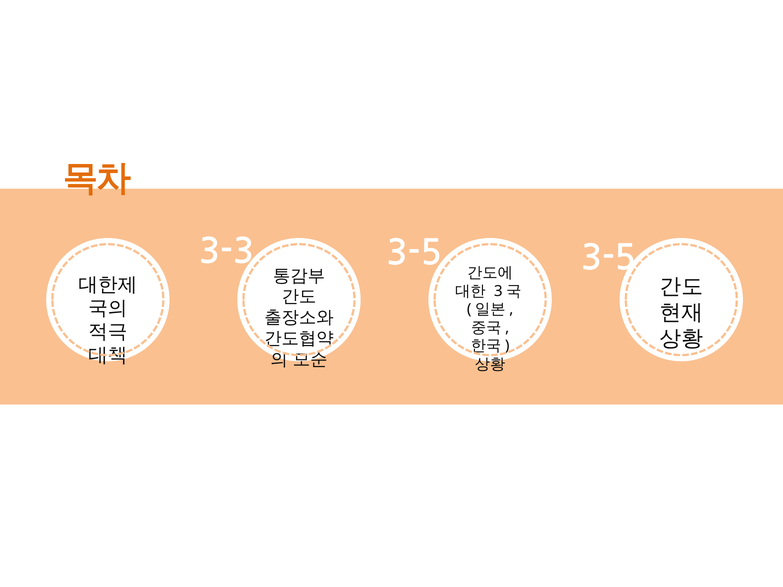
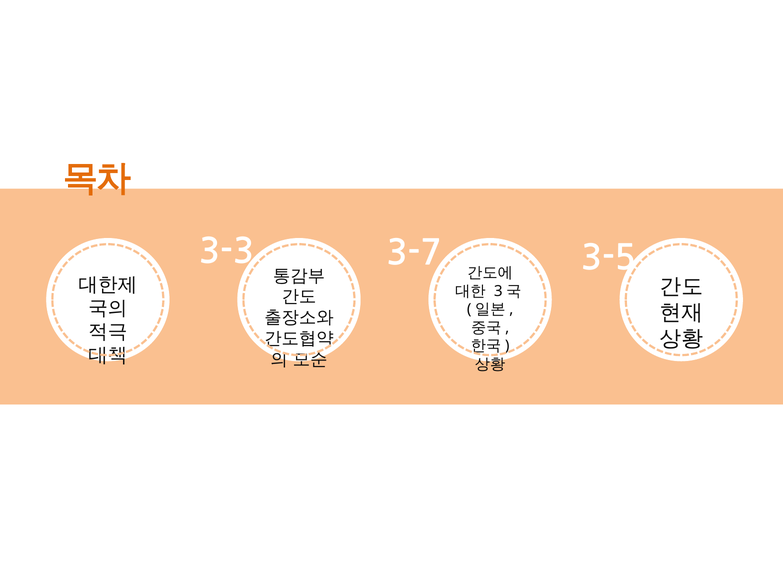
3-3 3-5: 3-5 -> 3-7
